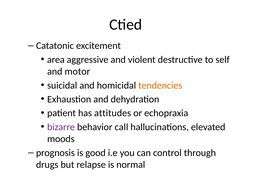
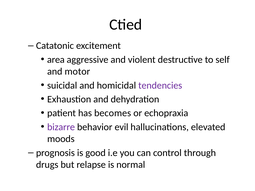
tendencies colour: orange -> purple
attitudes: attitudes -> becomes
call: call -> evil
